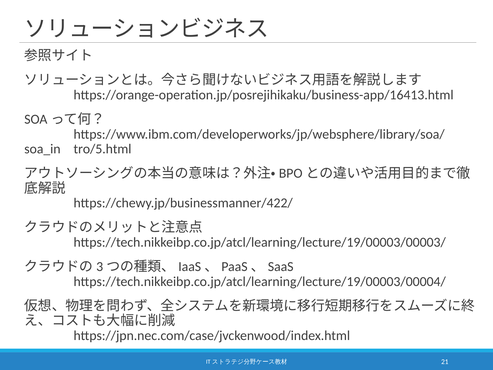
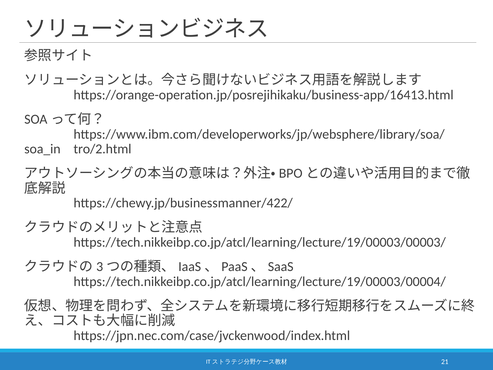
tro/5.html: tro/5.html -> tro/2.html
